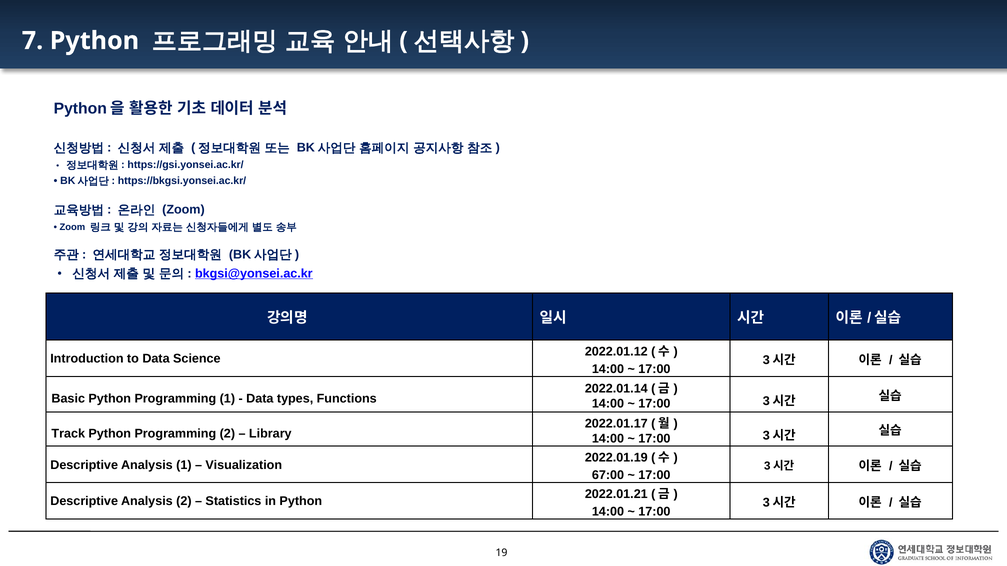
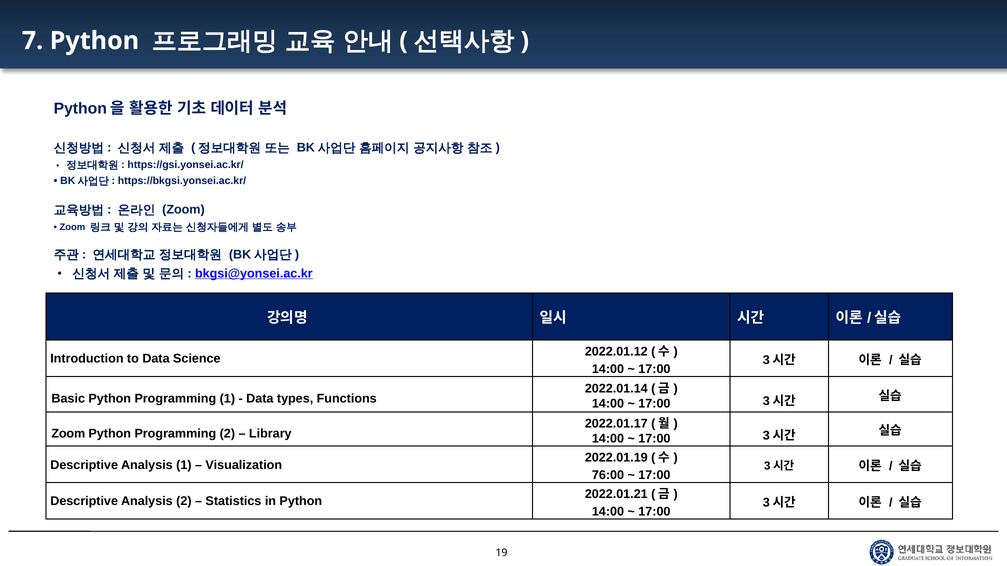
Track at (68, 434): Track -> Zoom
67:00: 67:00 -> 76:00
